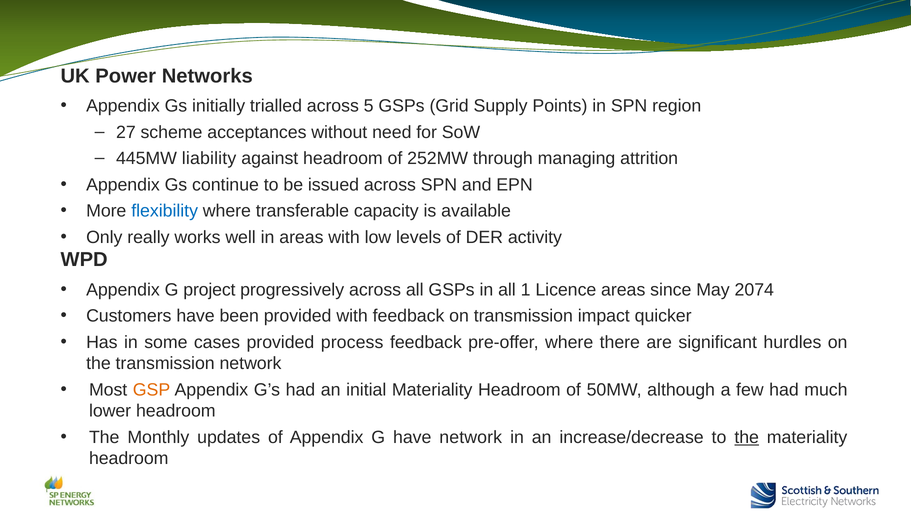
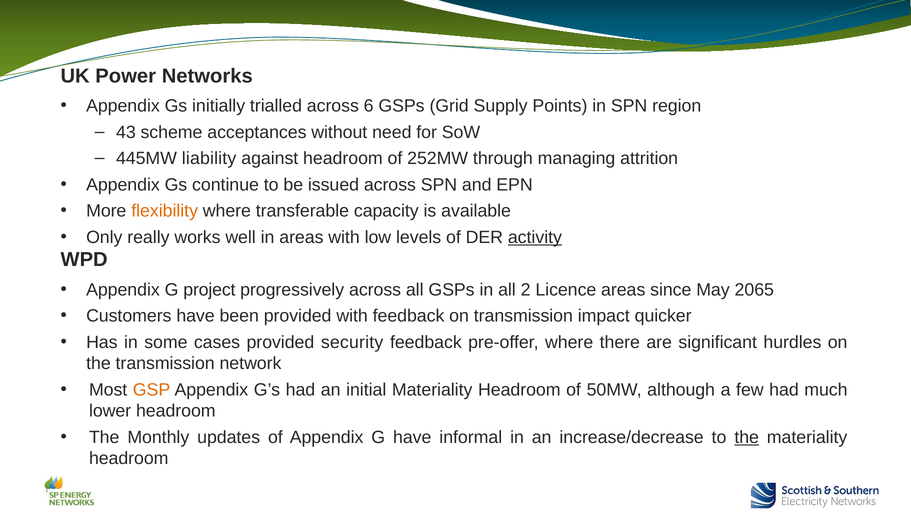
5: 5 -> 6
27: 27 -> 43
flexibility colour: blue -> orange
activity underline: none -> present
1: 1 -> 2
2074: 2074 -> 2065
process: process -> security
have network: network -> informal
